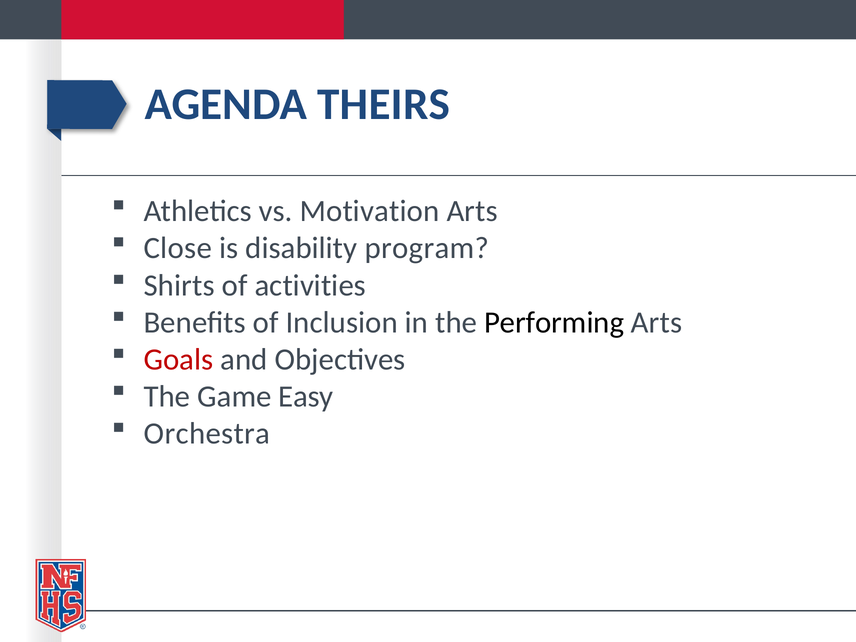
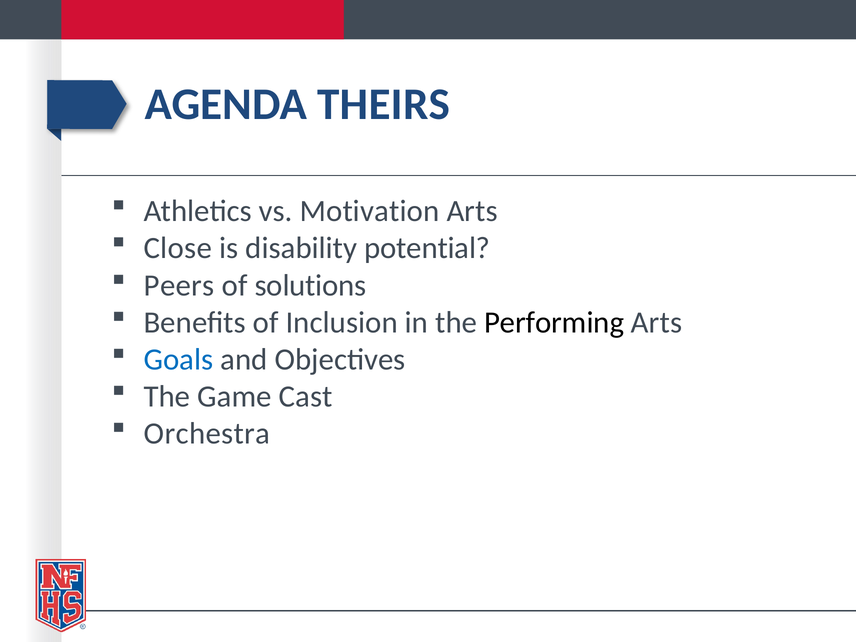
program: program -> potential
Shirts: Shirts -> Peers
activities: activities -> solutions
Goals colour: red -> blue
Easy: Easy -> Cast
